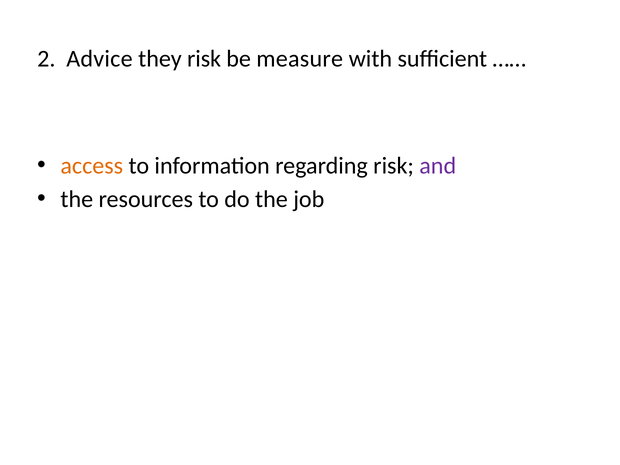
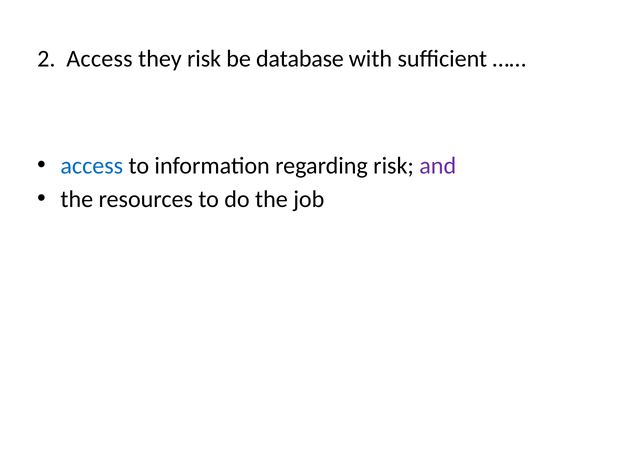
2 Advice: Advice -> Access
measure: measure -> database
access at (92, 166) colour: orange -> blue
